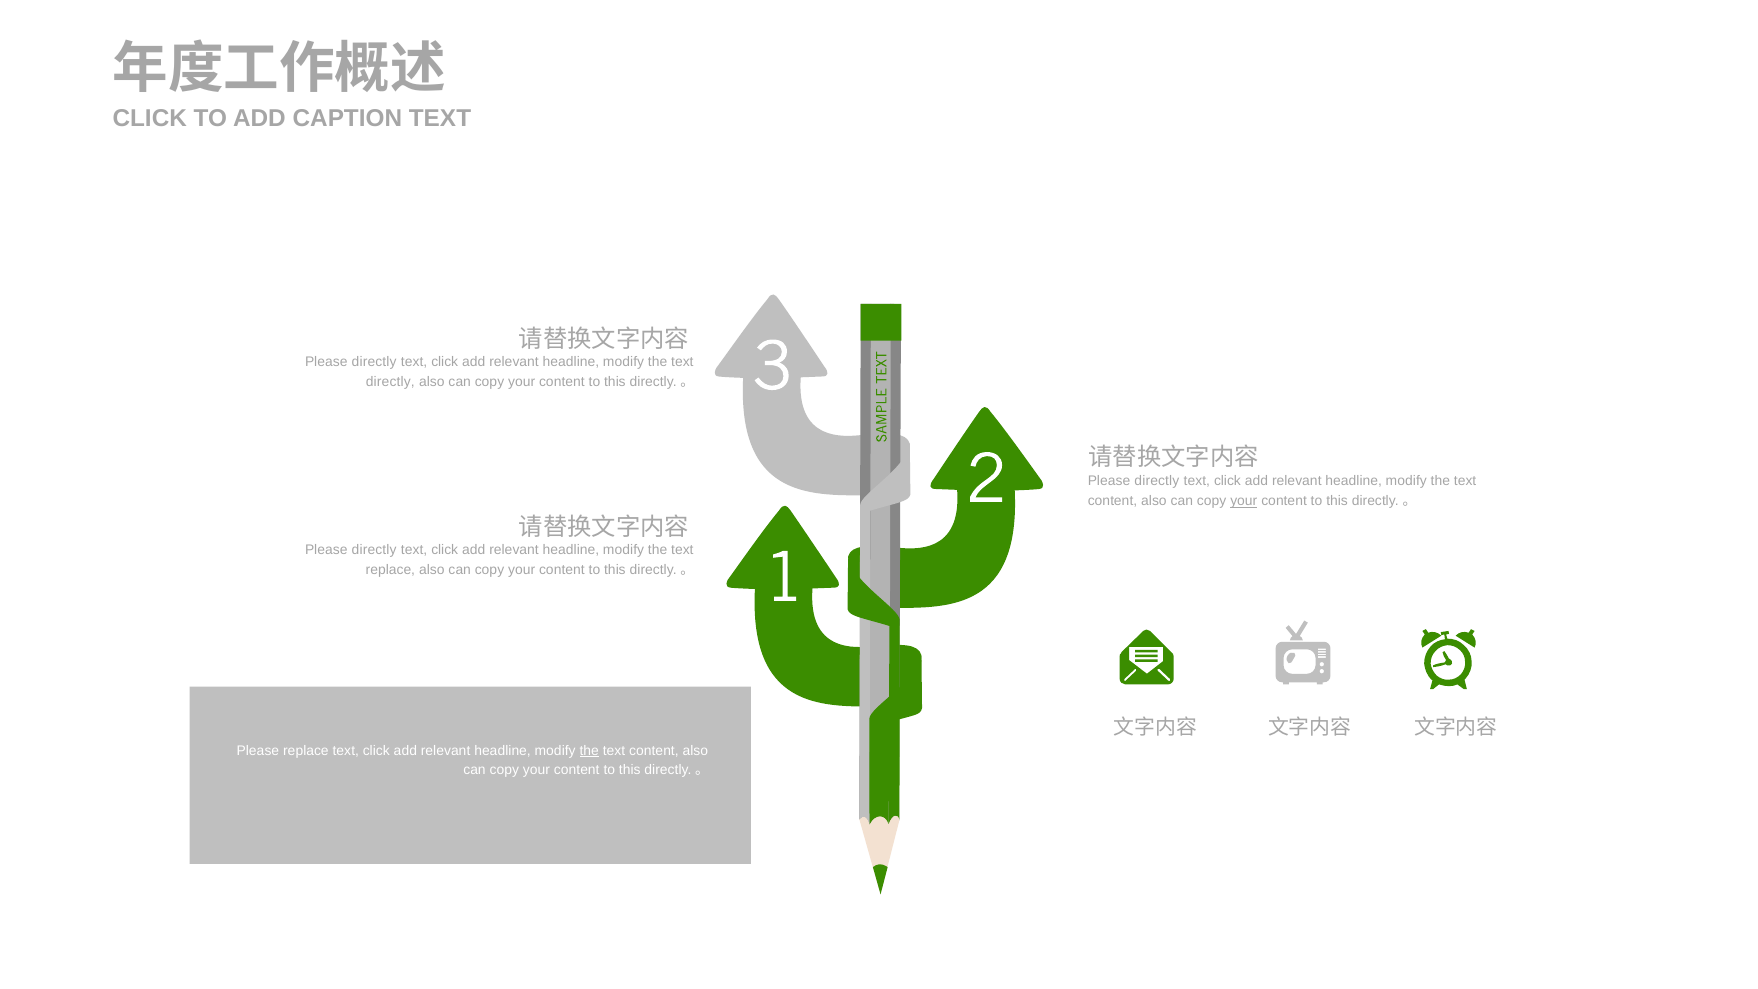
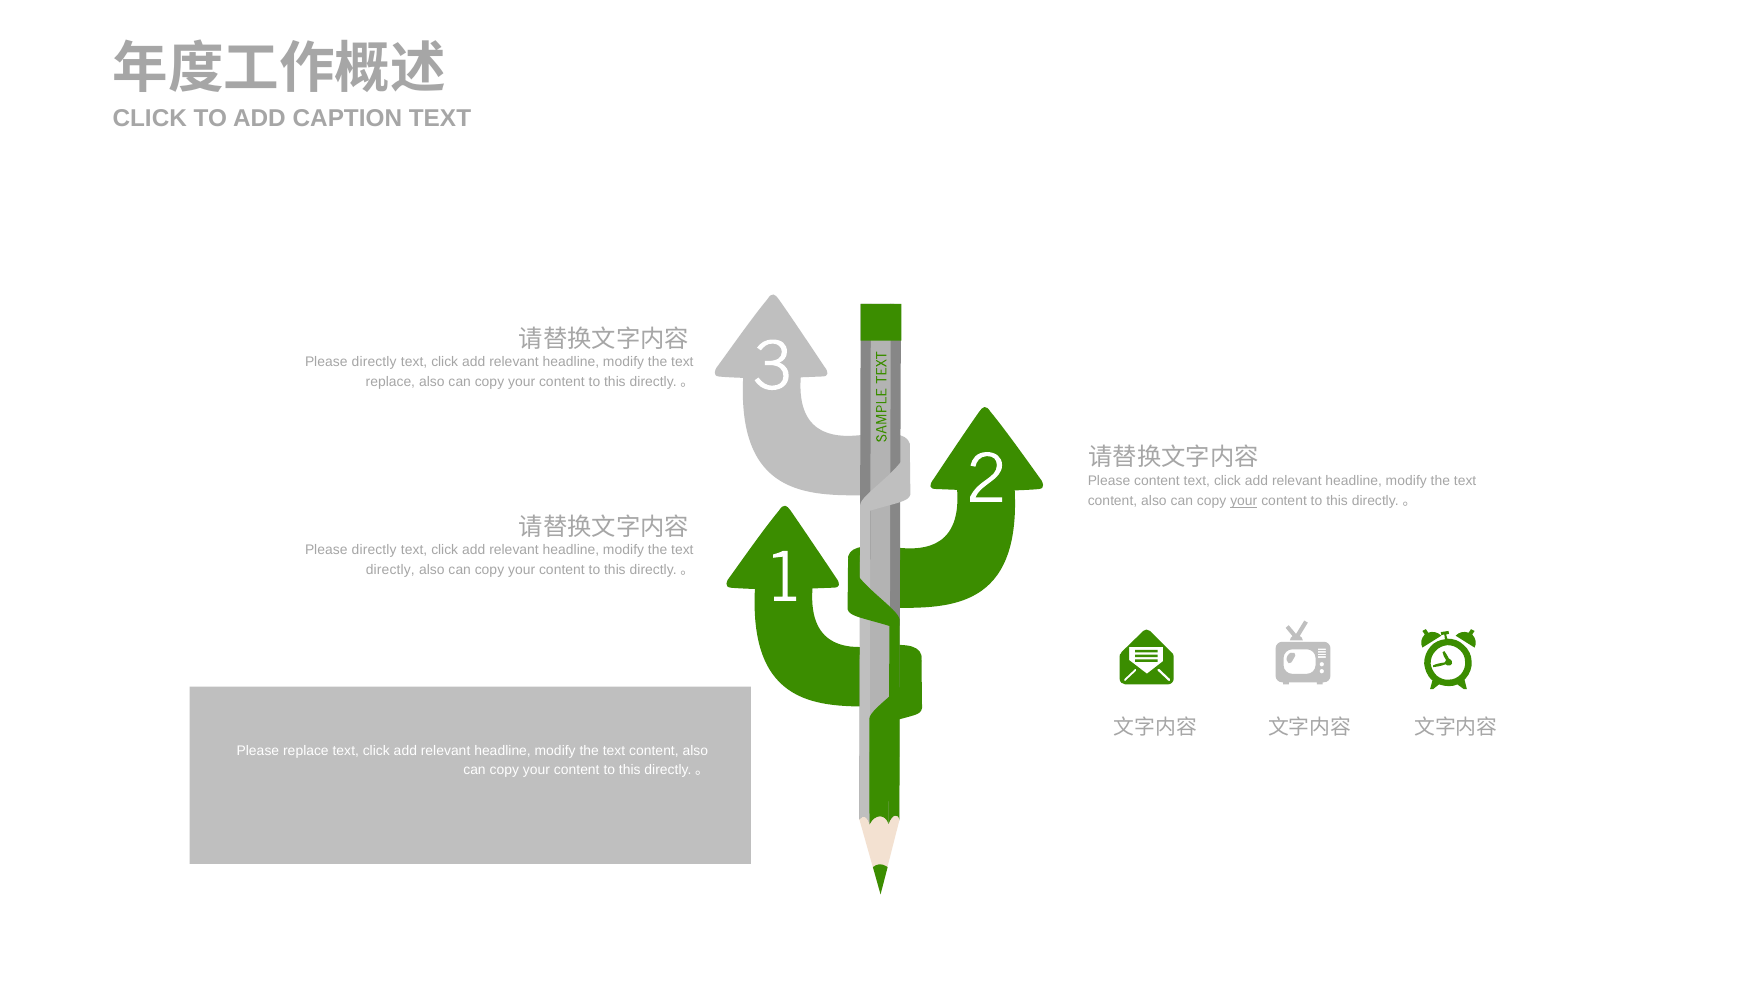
directly at (390, 382): directly -> replace
directly at (1157, 481): directly -> content
replace at (390, 570): replace -> directly
the at (589, 750) underline: present -> none
